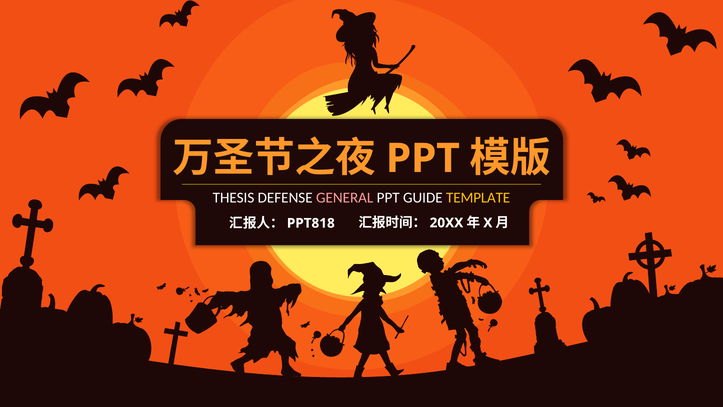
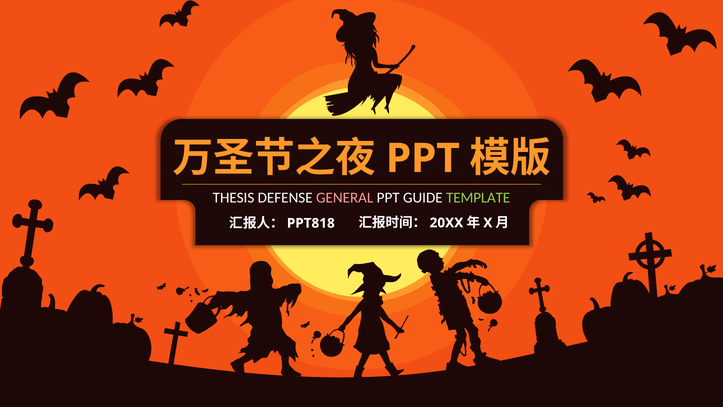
TEMPLATE colour: yellow -> light green
